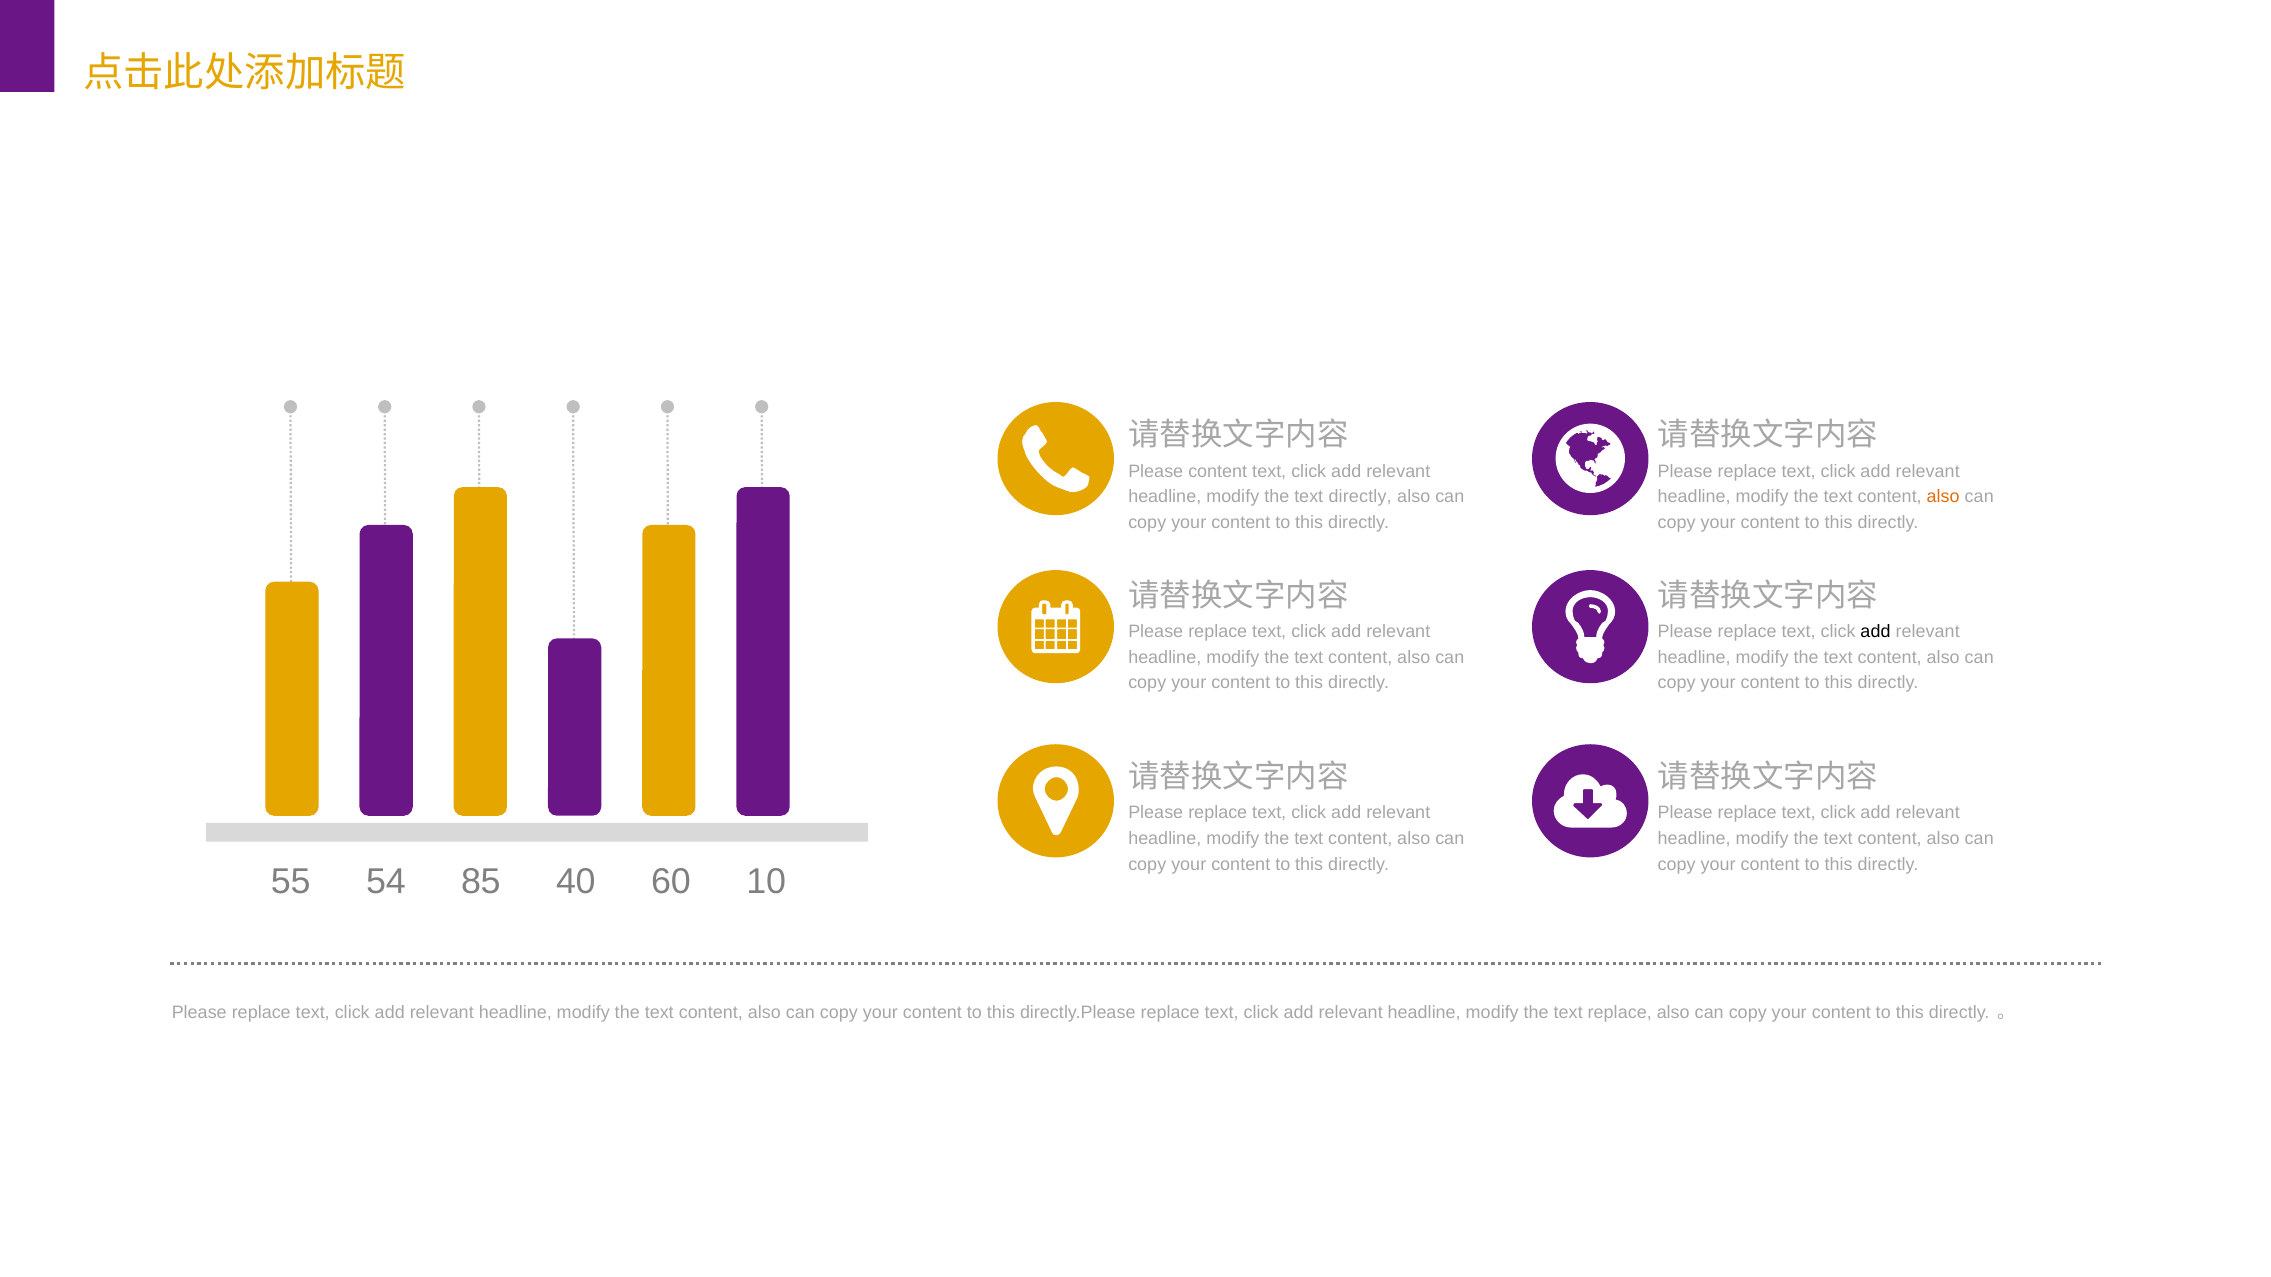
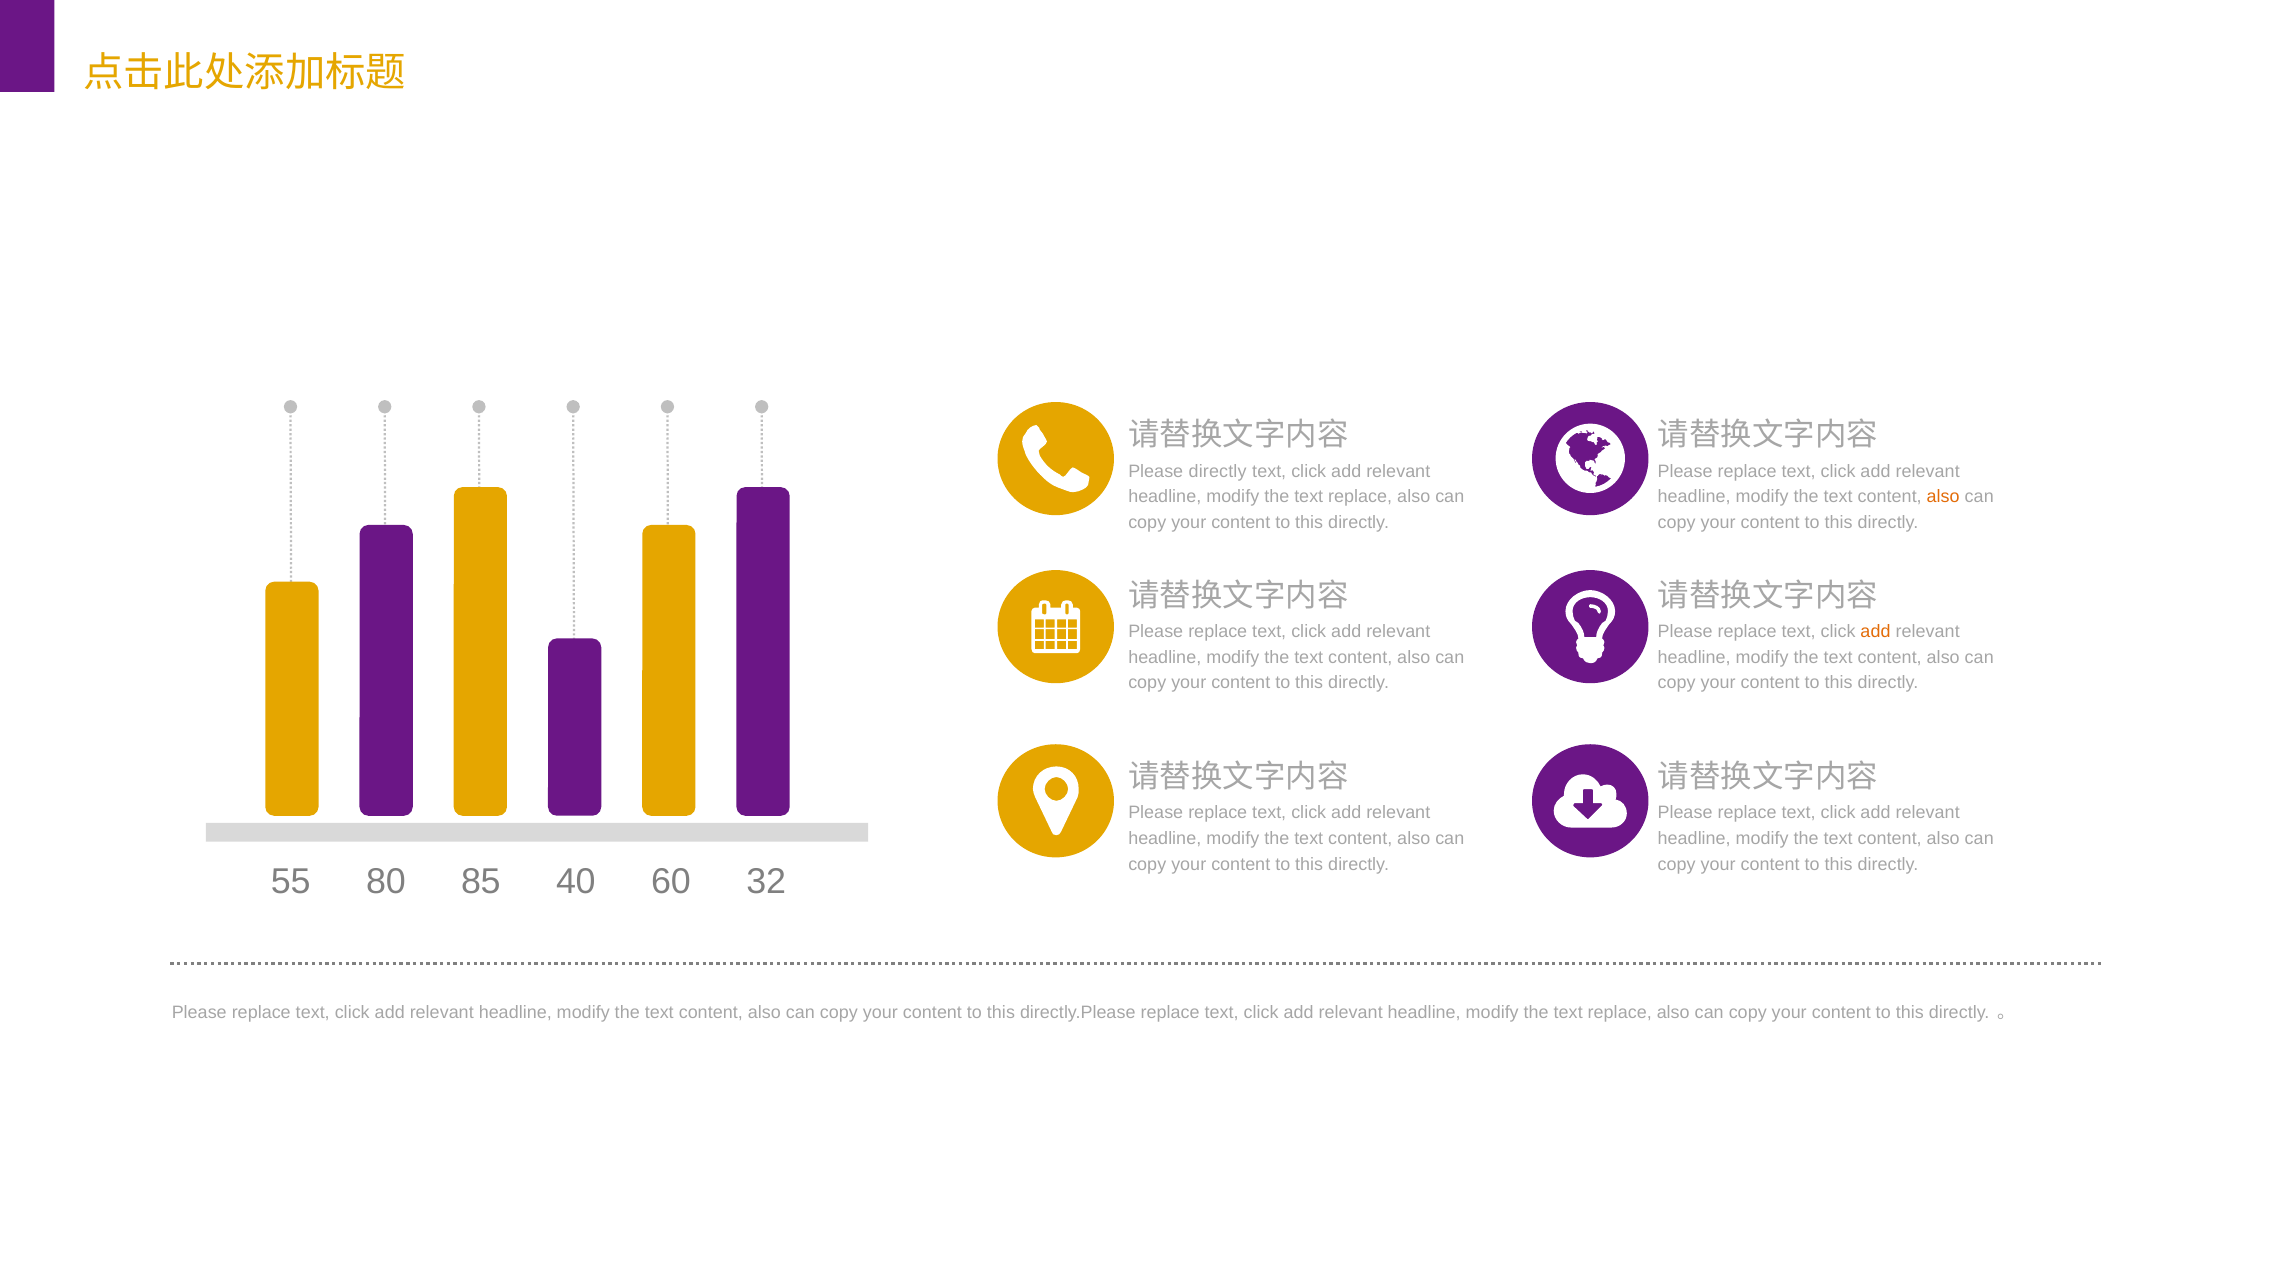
Please content: content -> directly
directly at (1360, 497): directly -> replace
add at (1875, 632) colour: black -> orange
54: 54 -> 80
10: 10 -> 32
